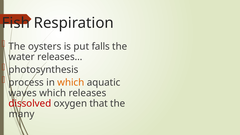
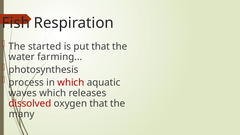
oysters: oysters -> started
put falls: falls -> that
releases…: releases… -> farming…
which at (71, 83) colour: orange -> red
